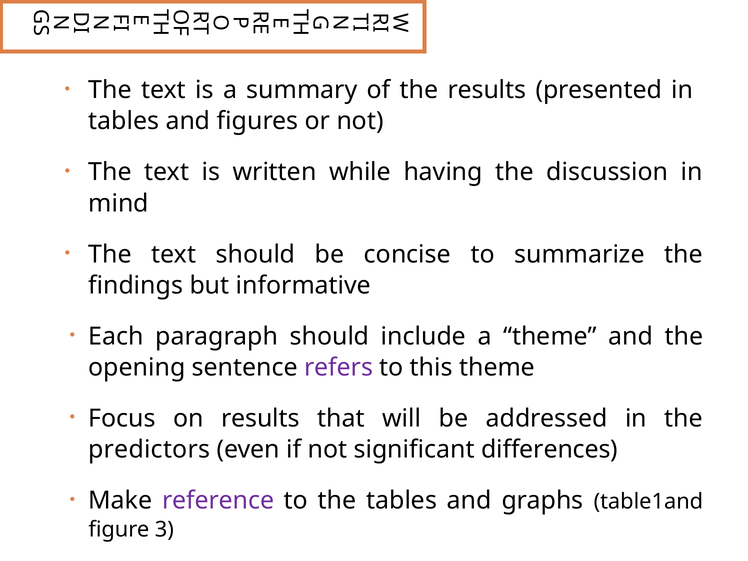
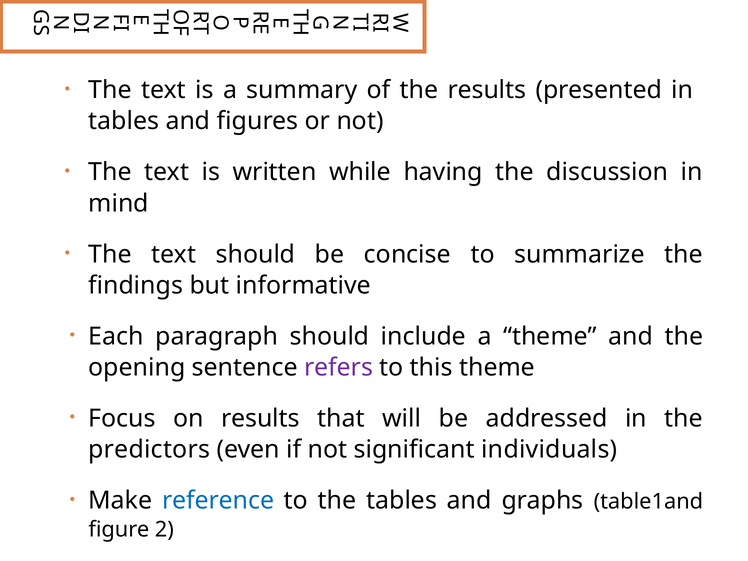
differences: differences -> individuals
reference colour: purple -> blue
3: 3 -> 2
